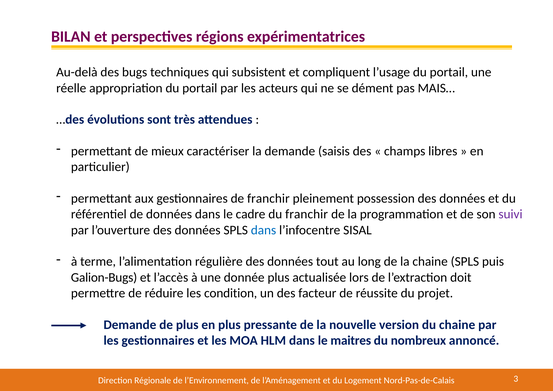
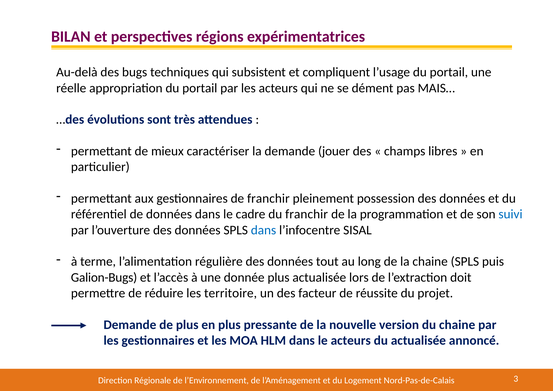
saisis: saisis -> jouer
suivi colour: purple -> blue
condition: condition -> territoire
le maitres: maitres -> acteurs
du nombreux: nombreux -> actualisée
